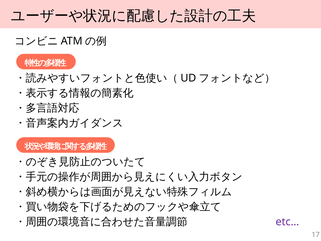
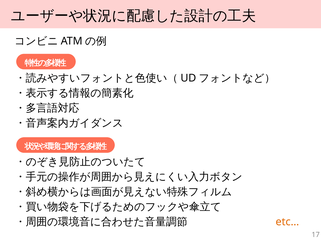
etc… colour: purple -> orange
